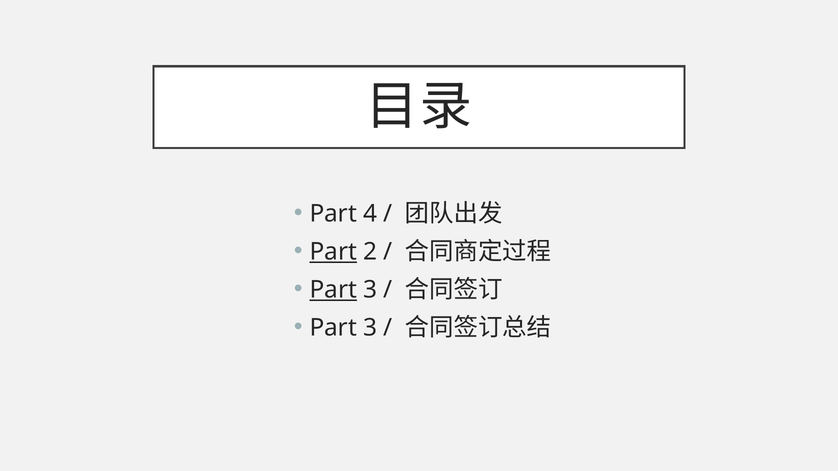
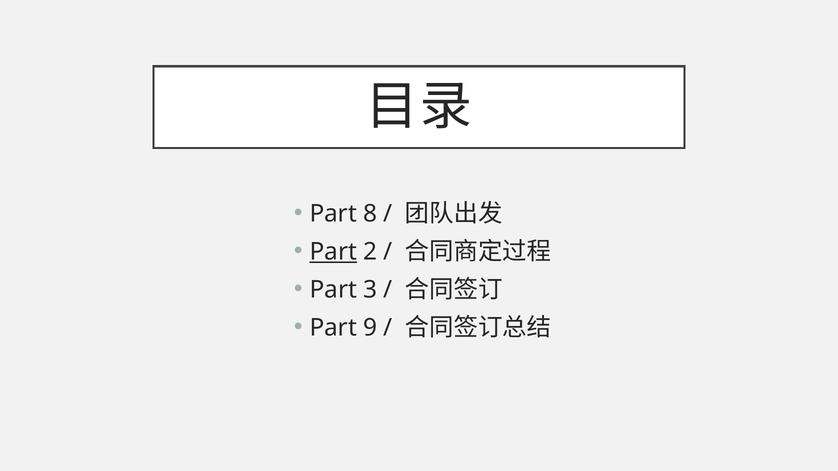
4: 4 -> 8
Part at (333, 290) underline: present -> none
3 at (370, 328): 3 -> 9
